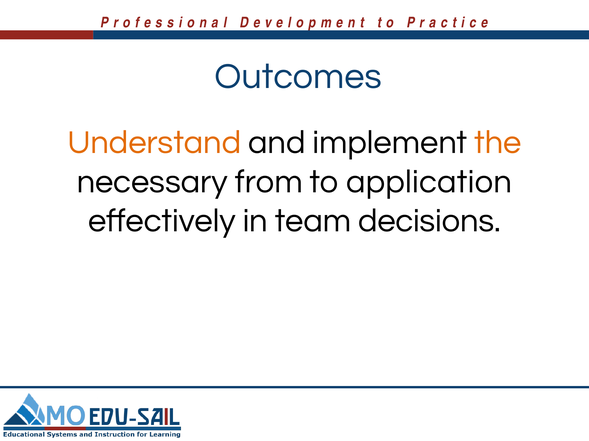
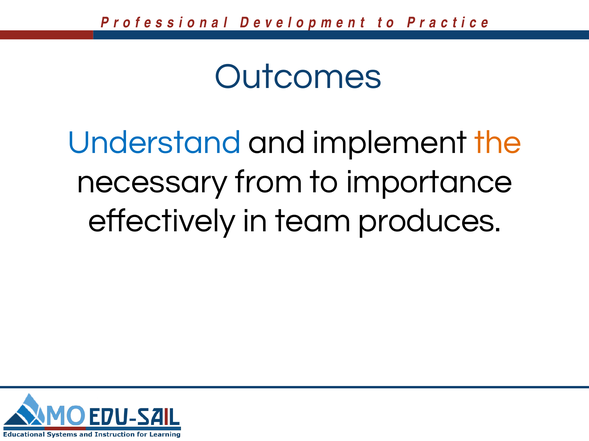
Understand colour: orange -> blue
application: application -> importance
decisions: decisions -> produces
